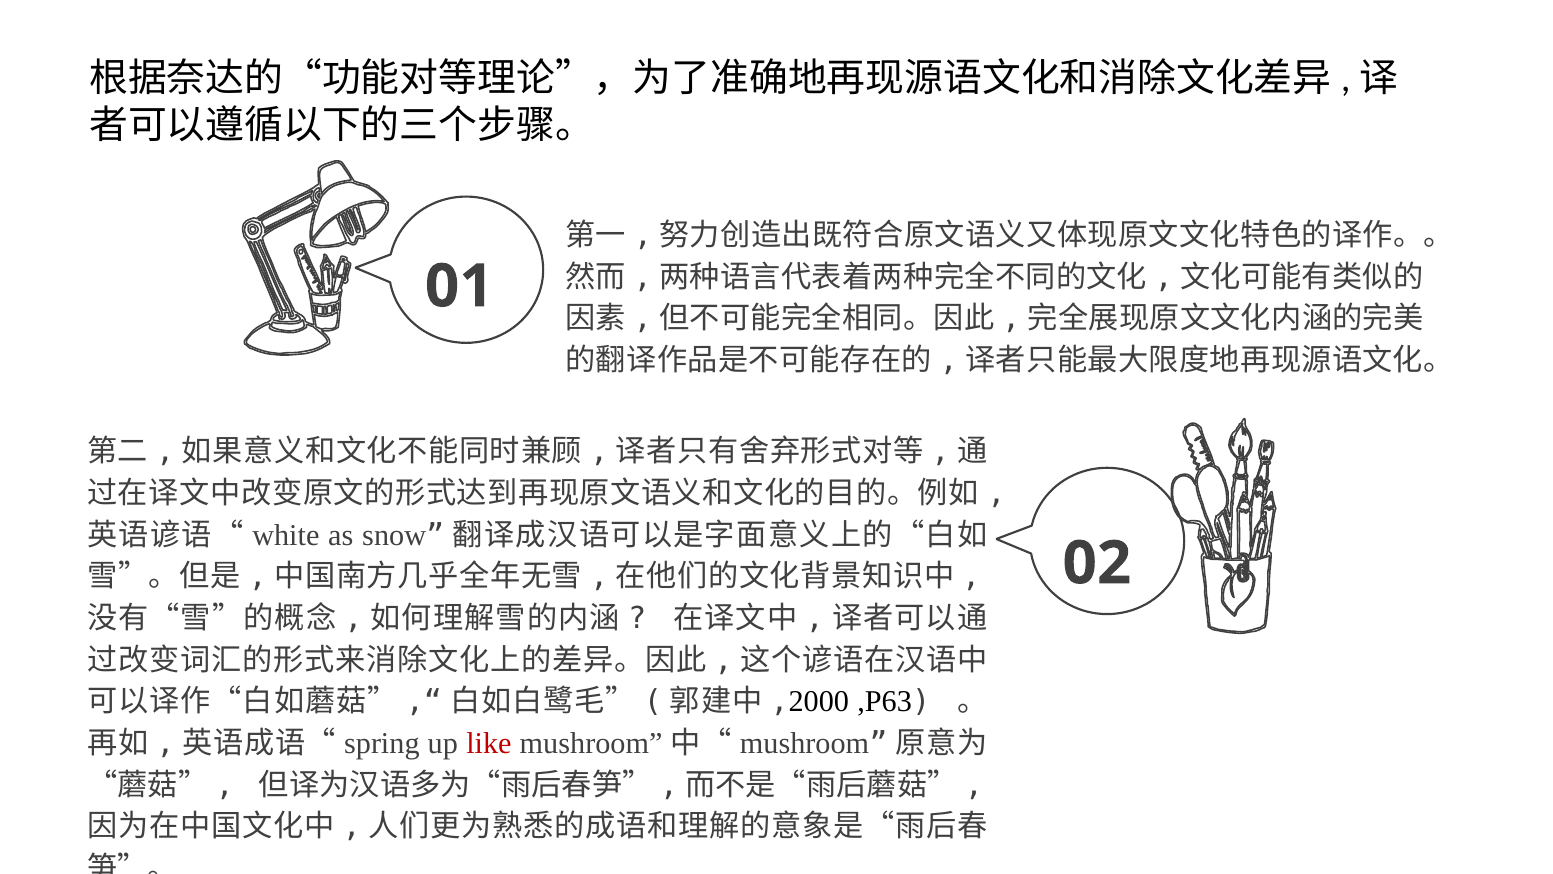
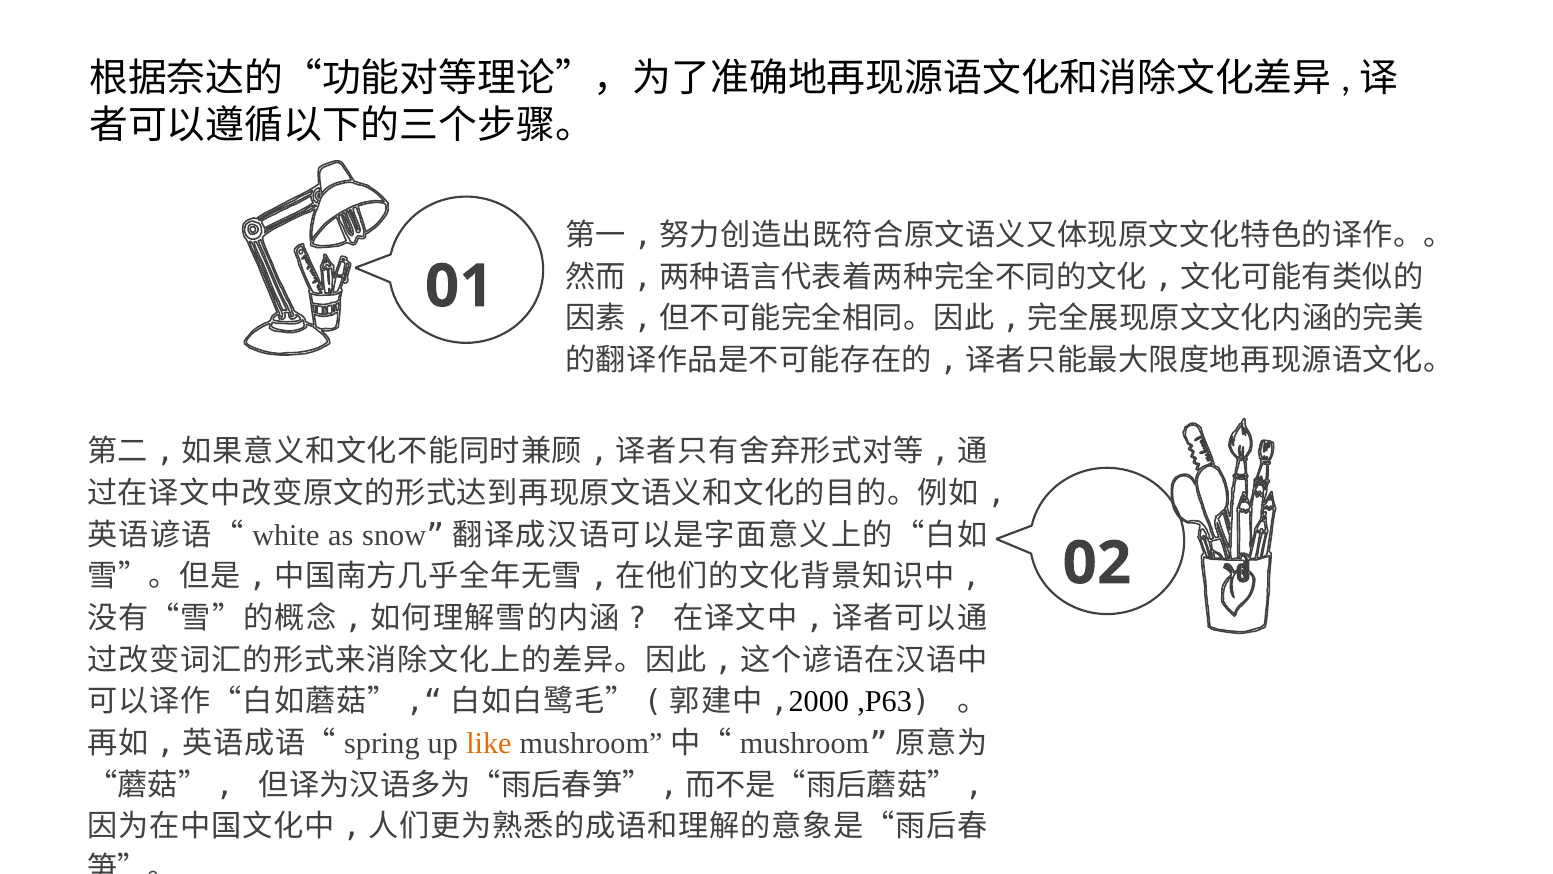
like colour: red -> orange
